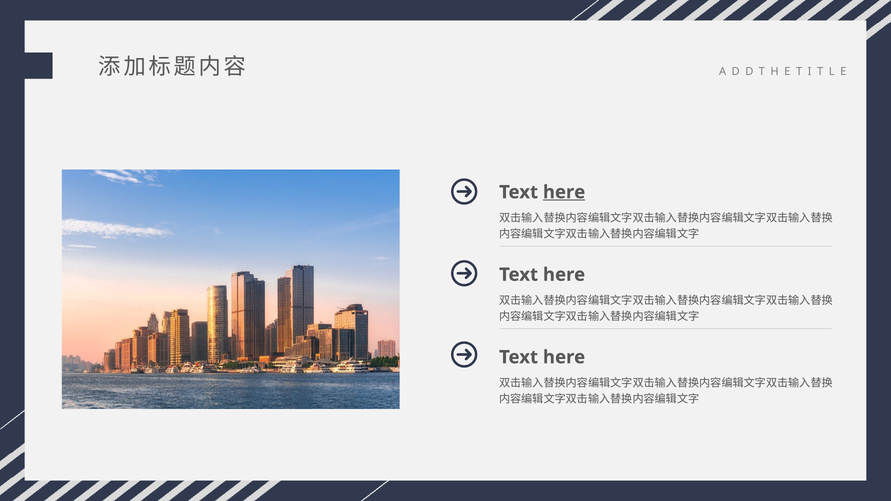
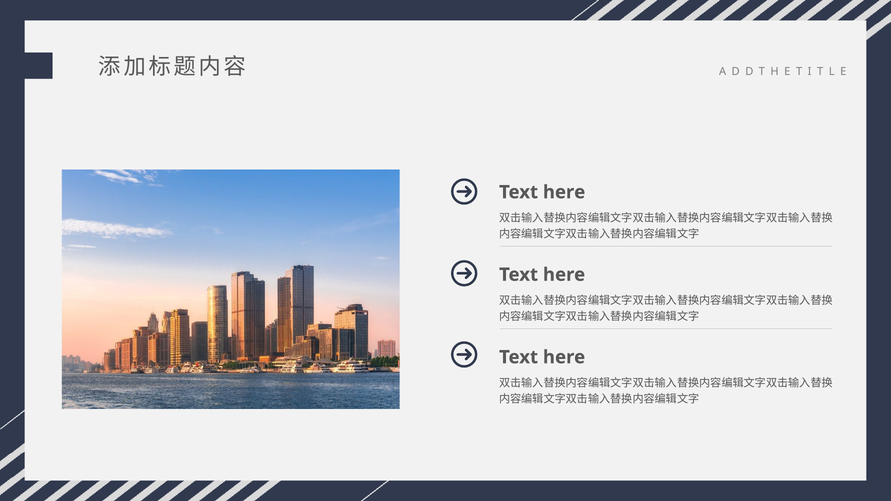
here at (564, 192) underline: present -> none
